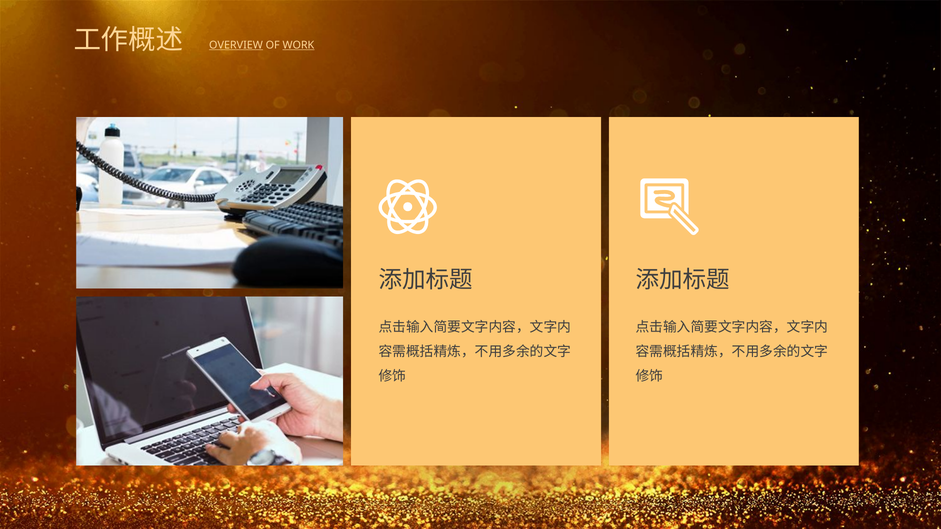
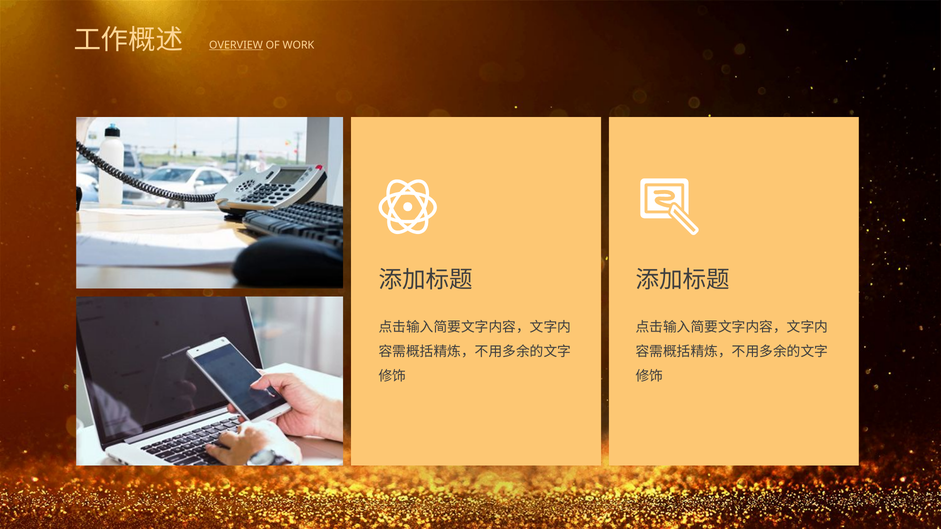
WORK underline: present -> none
